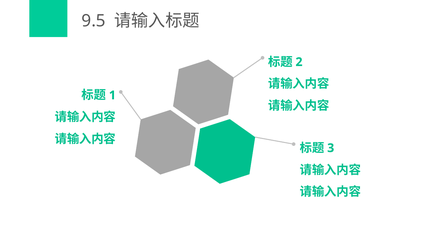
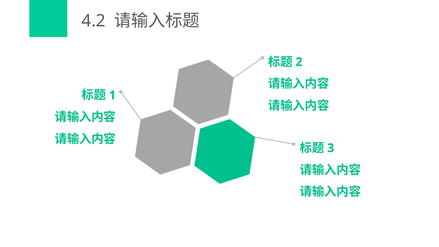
9.5: 9.5 -> 4.2
